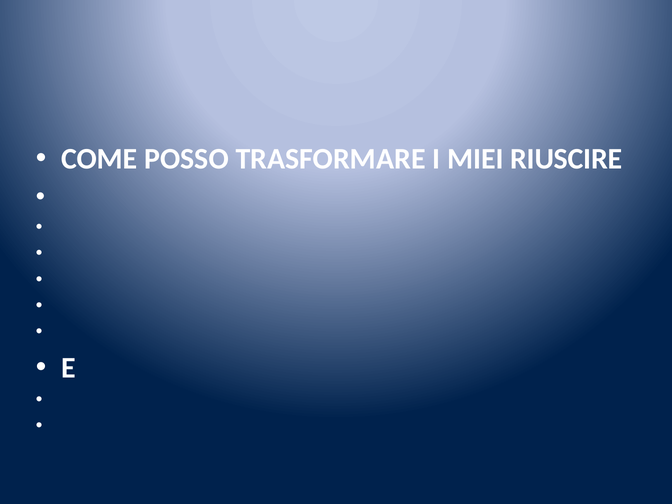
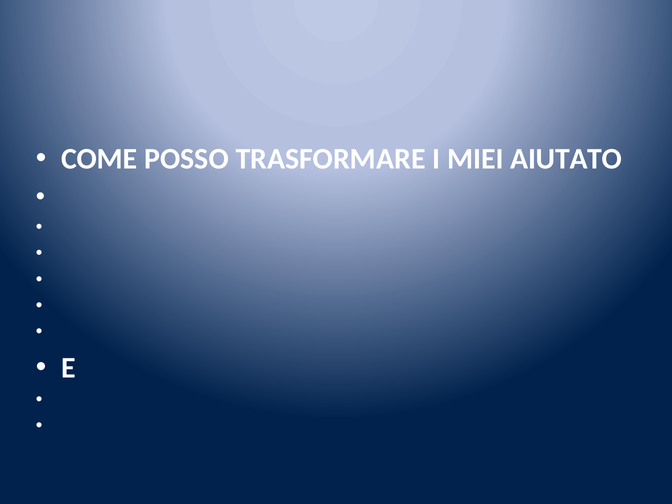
RIUSCIRE: RIUSCIRE -> AIUTATO
